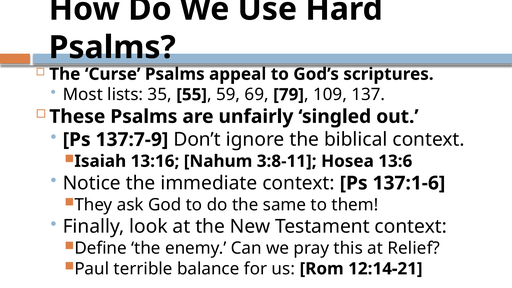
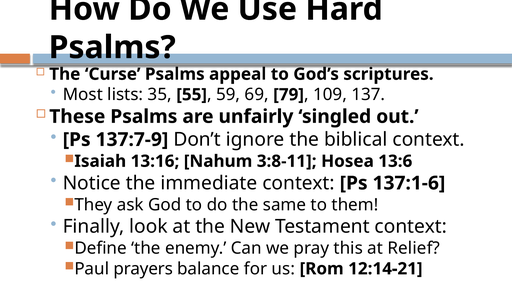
terrible: terrible -> prayers
